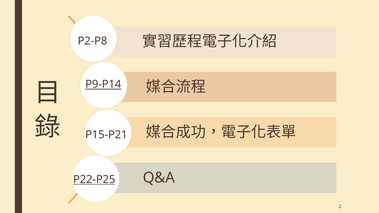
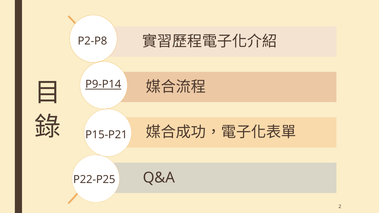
P22-P25 underline: present -> none
